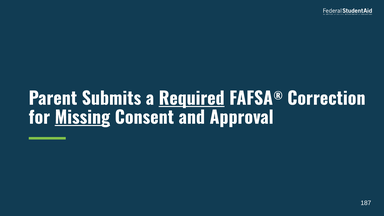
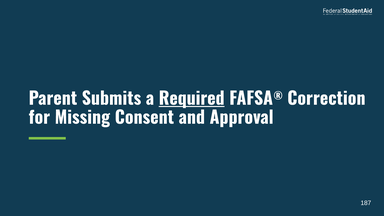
Missing underline: present -> none
